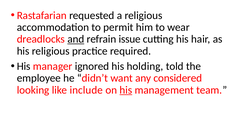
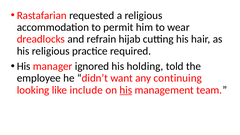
and underline: present -> none
issue: issue -> hijab
considered: considered -> continuing
